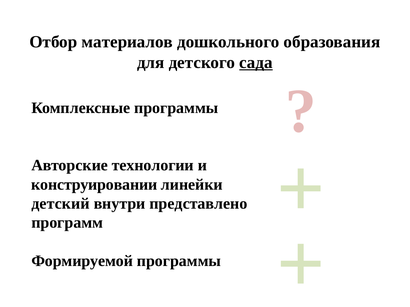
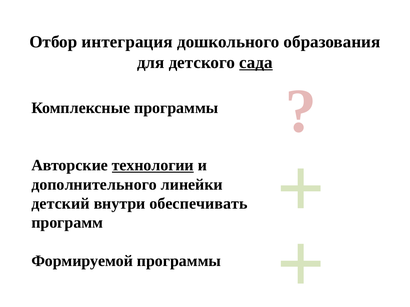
материалов: материалов -> интеграция
технологии underline: none -> present
конструировании: конструировании -> дополнительного
представлено: представлено -> обеспечивать
